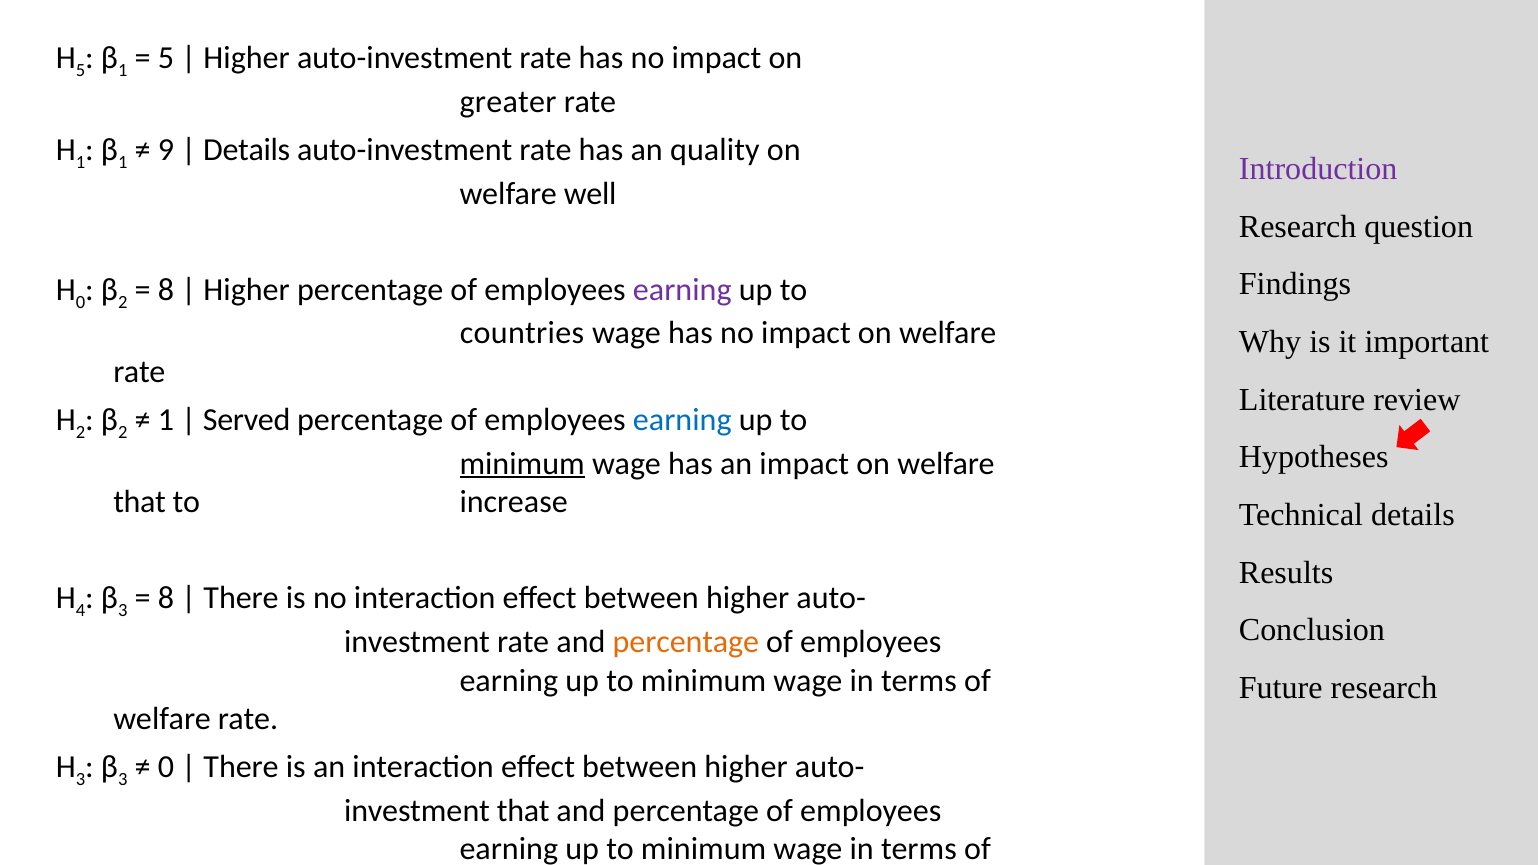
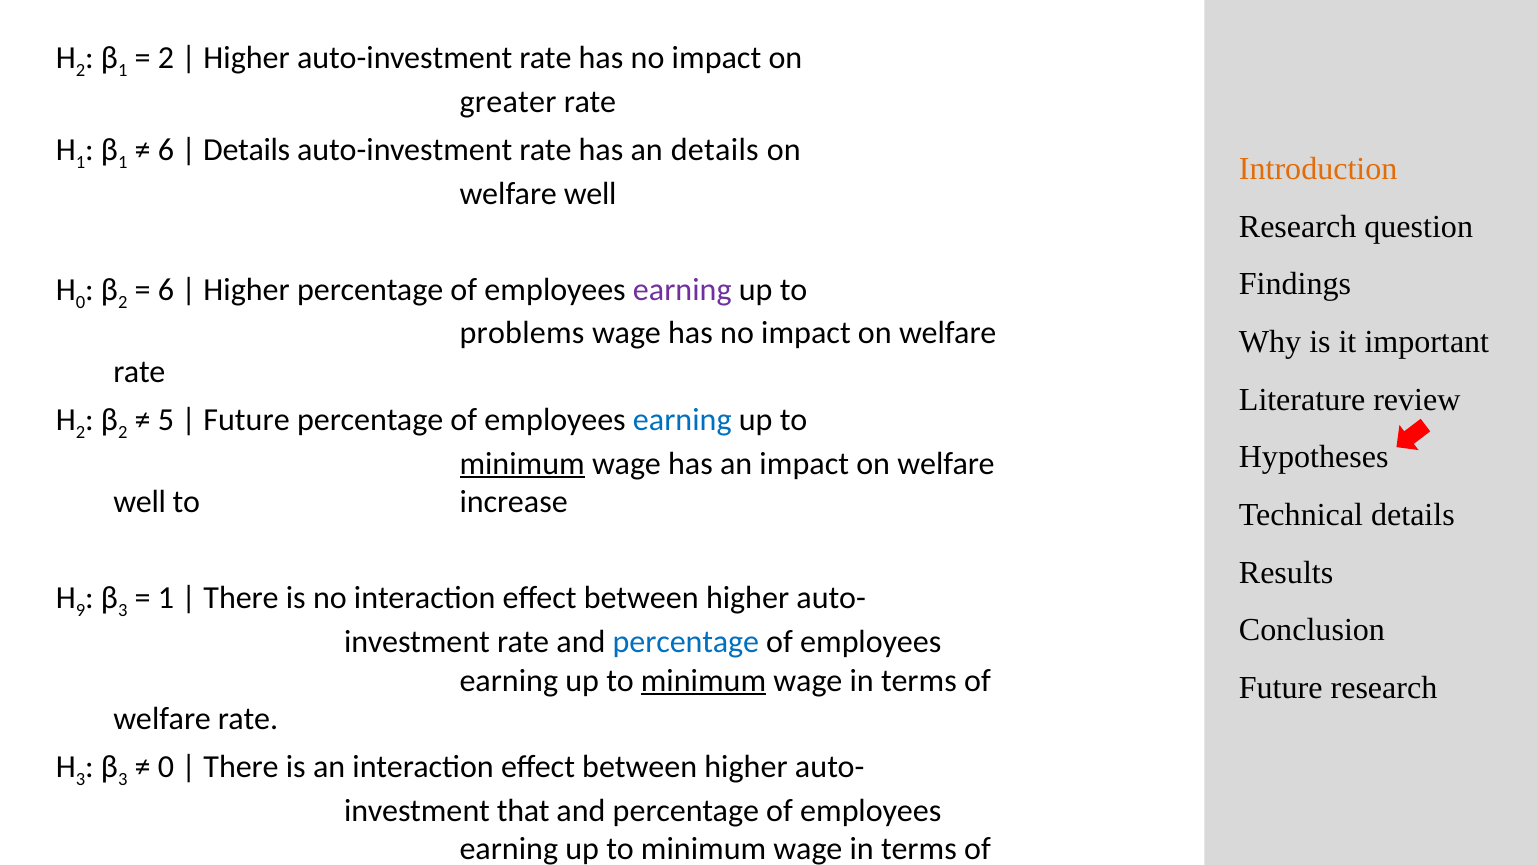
5 at (80, 70): 5 -> 2
5 at (166, 58): 5 -> 2
9 at (166, 150): 9 -> 6
an quality: quality -> details
Introduction colour: purple -> orange
8 at (166, 290): 8 -> 6
countries: countries -> problems
1 at (166, 420): 1 -> 5
Served at (247, 420): Served -> Future
that at (140, 502): that -> well
4: 4 -> 9
8 at (166, 598): 8 -> 1
percentage at (686, 642) colour: orange -> blue
minimum at (704, 681) underline: none -> present
